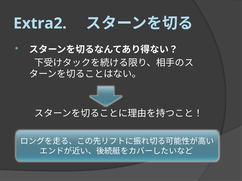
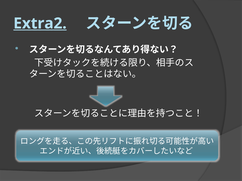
Extra2 underline: none -> present
